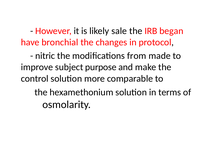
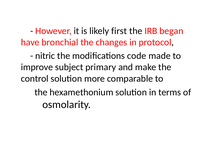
sale: sale -> first
from: from -> code
purpose: purpose -> primary
